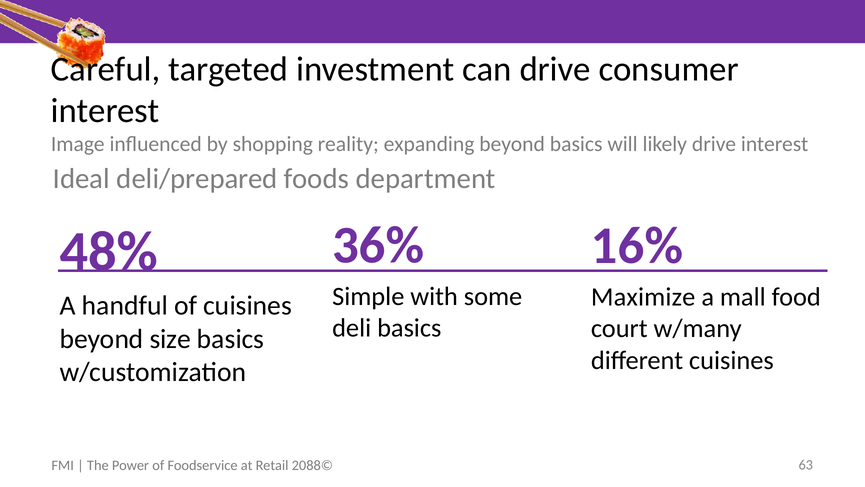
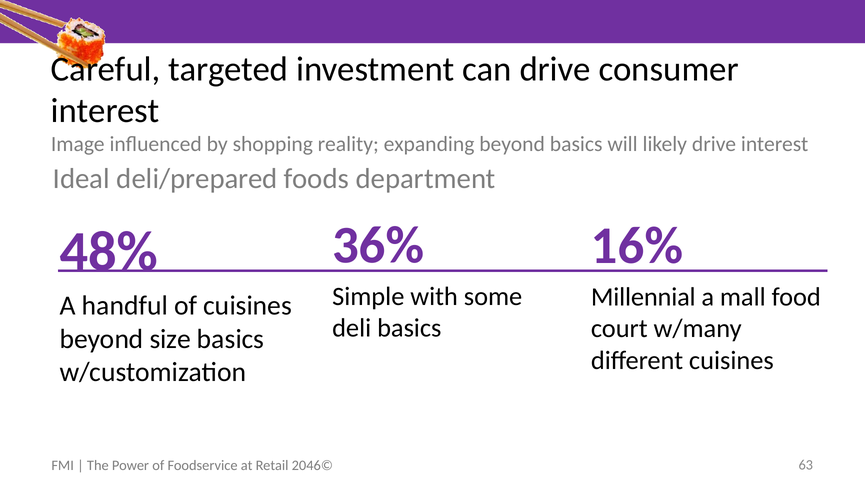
Maximize: Maximize -> Millennial
2088©: 2088© -> 2046©
